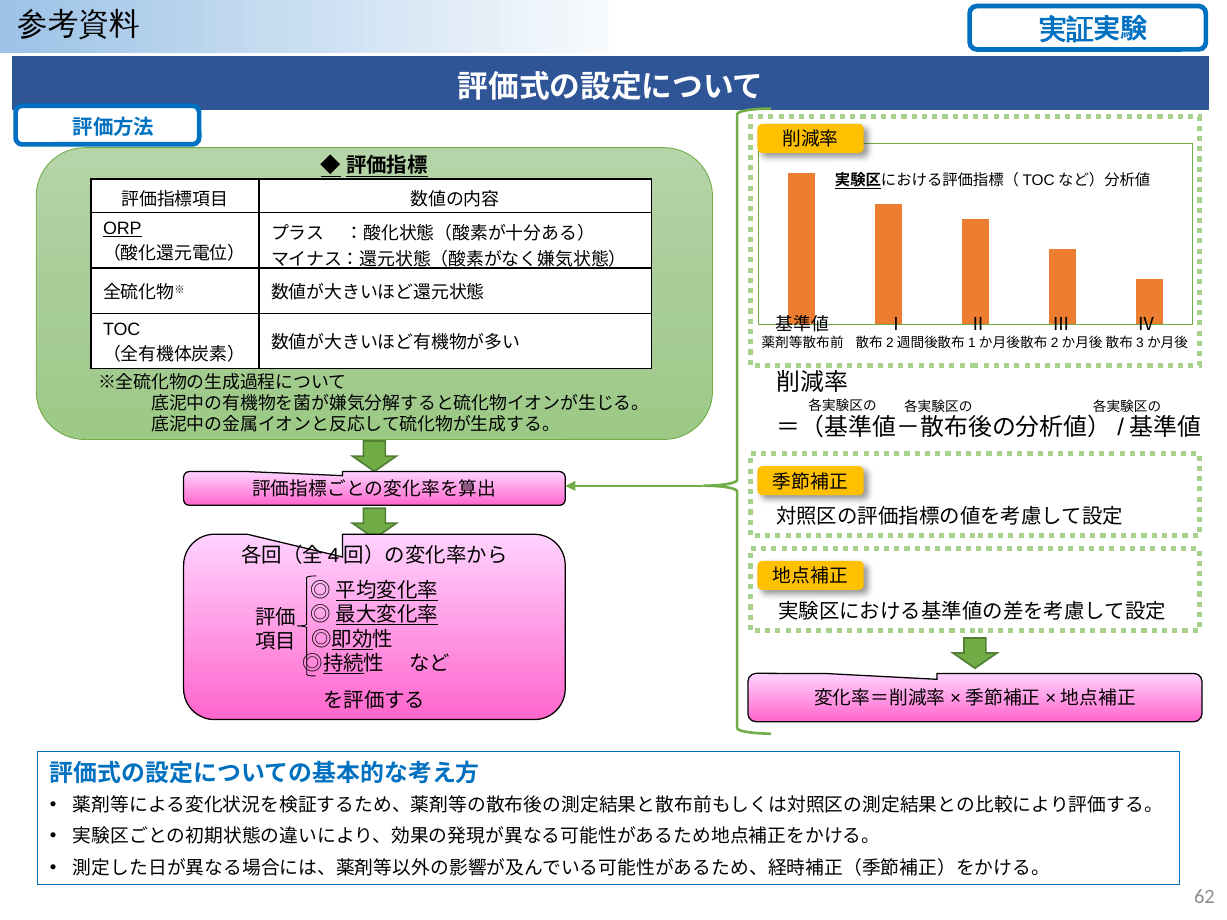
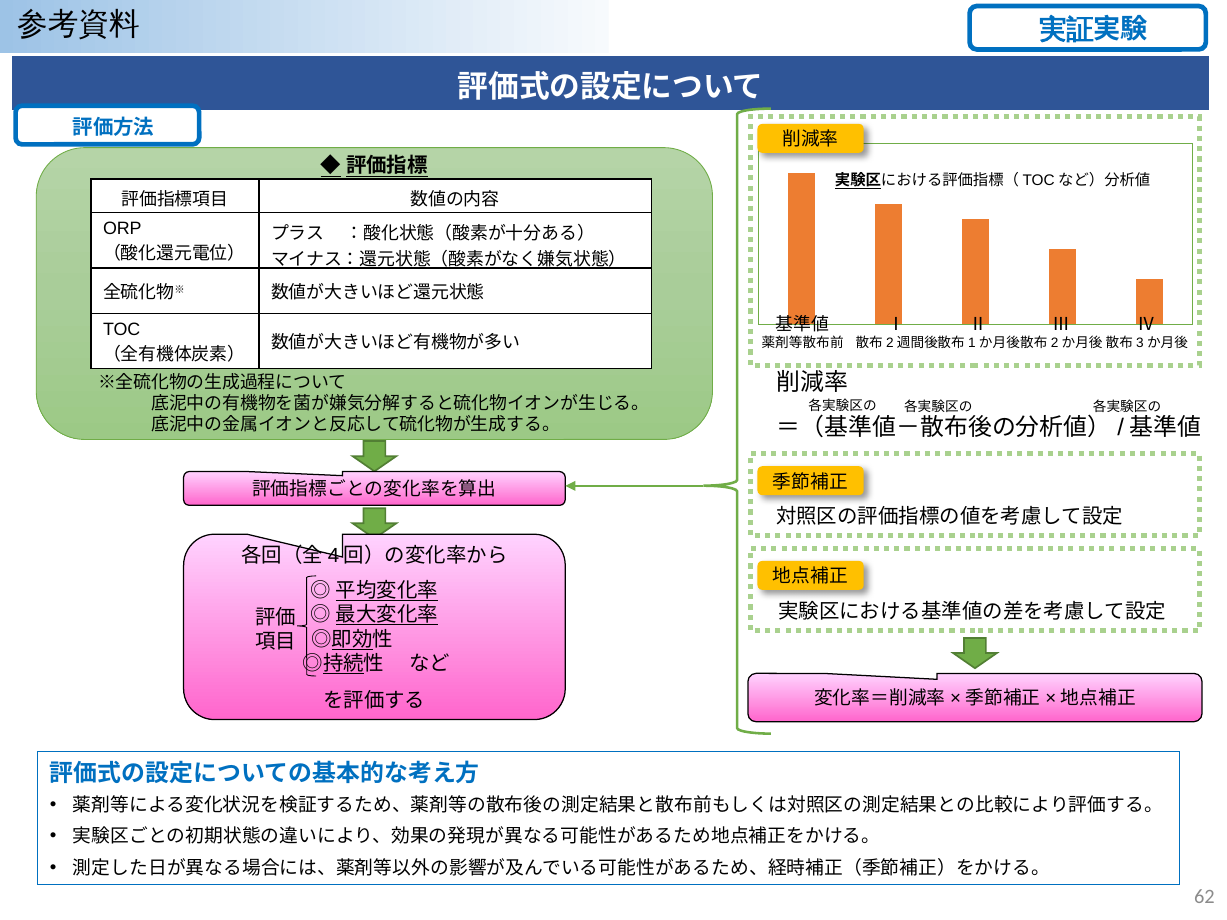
ORP underline: present -> none
